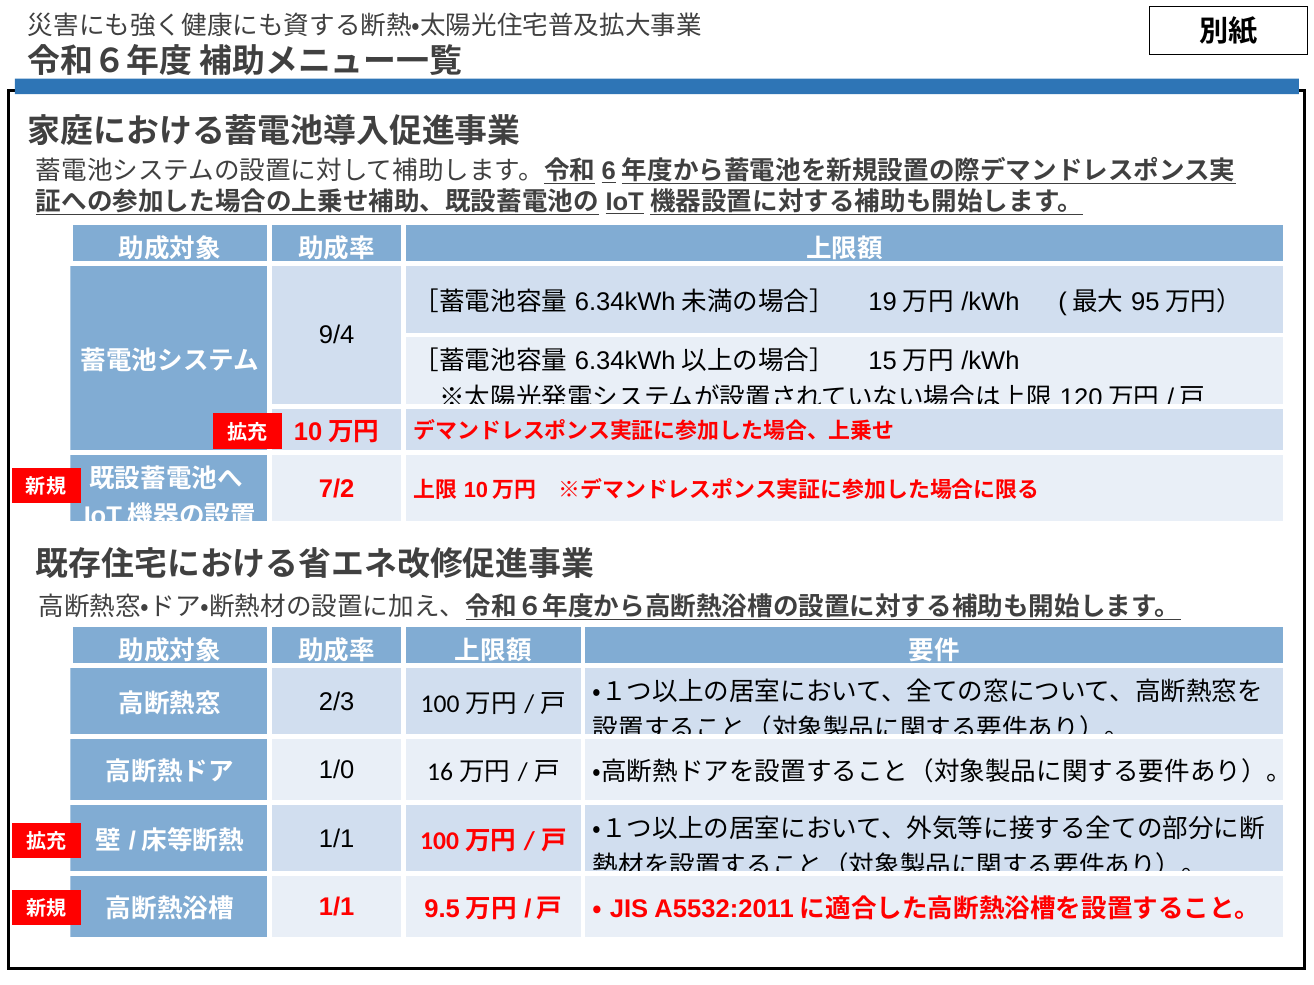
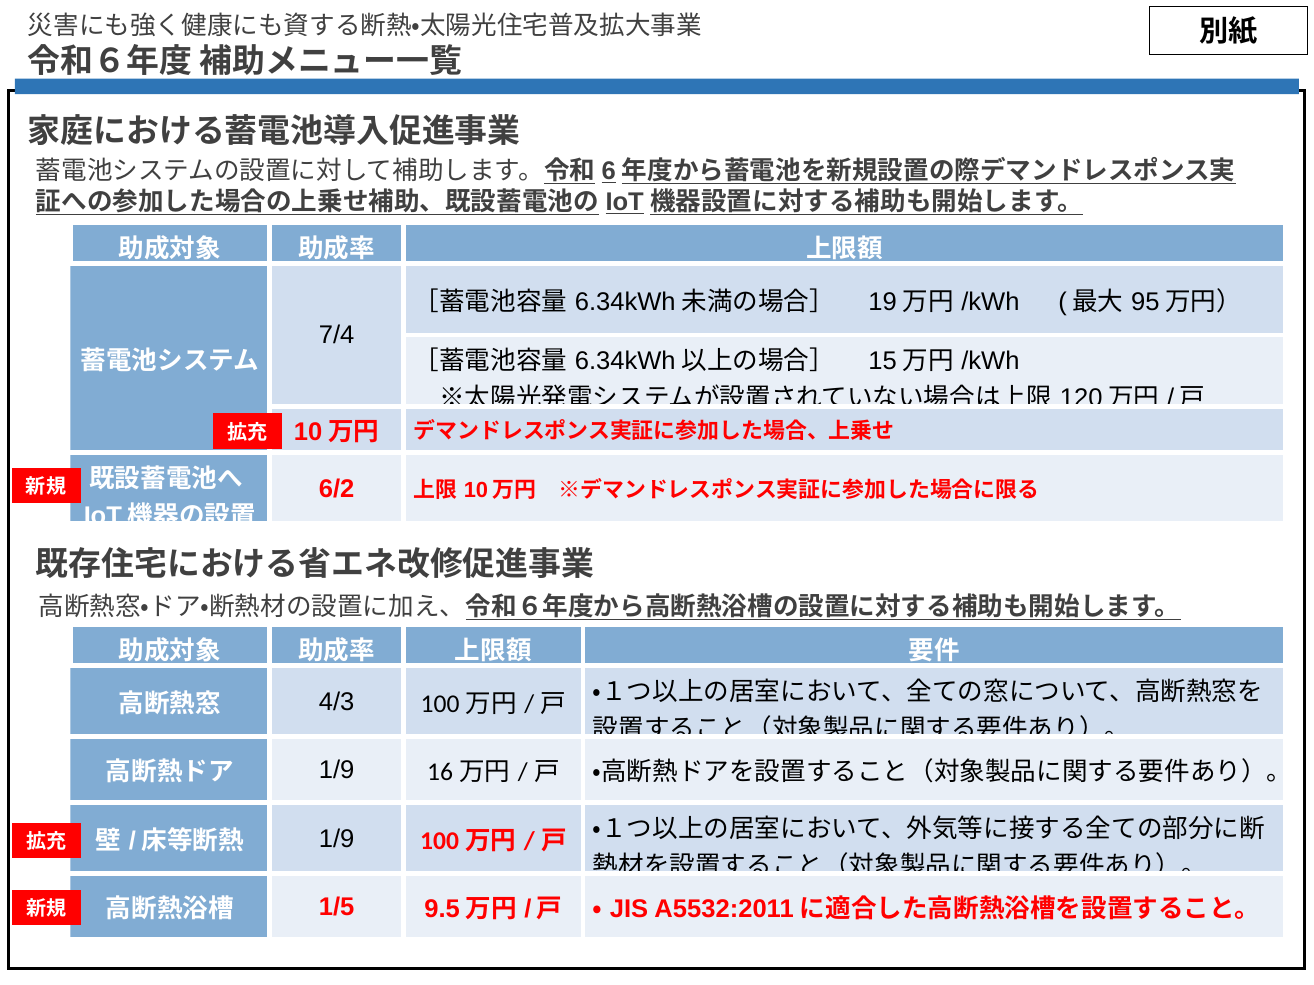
9/4: 9/4 -> 7/4
7/2: 7/2 -> 6/2
2/3: 2/3 -> 4/3
1/0 at (337, 771): 1/0 -> 1/9
1/1 at (337, 839): 1/1 -> 1/9
1/1 at (337, 907): 1/1 -> 1/5
